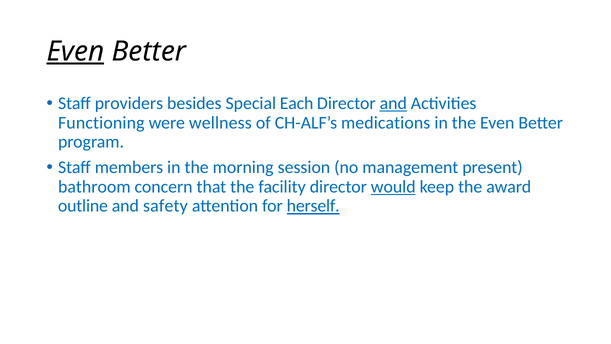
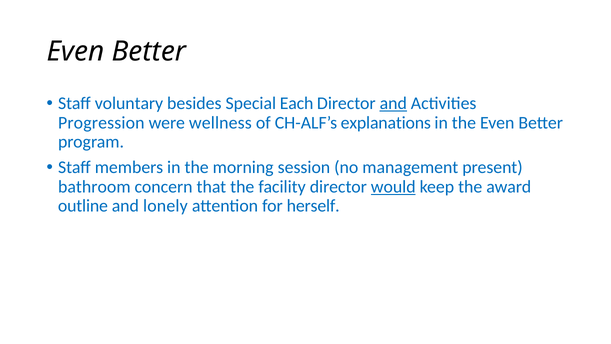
Even at (75, 51) underline: present -> none
providers: providers -> voluntary
Functioning: Functioning -> Progression
medications: medications -> explanations
safety: safety -> lonely
herself underline: present -> none
